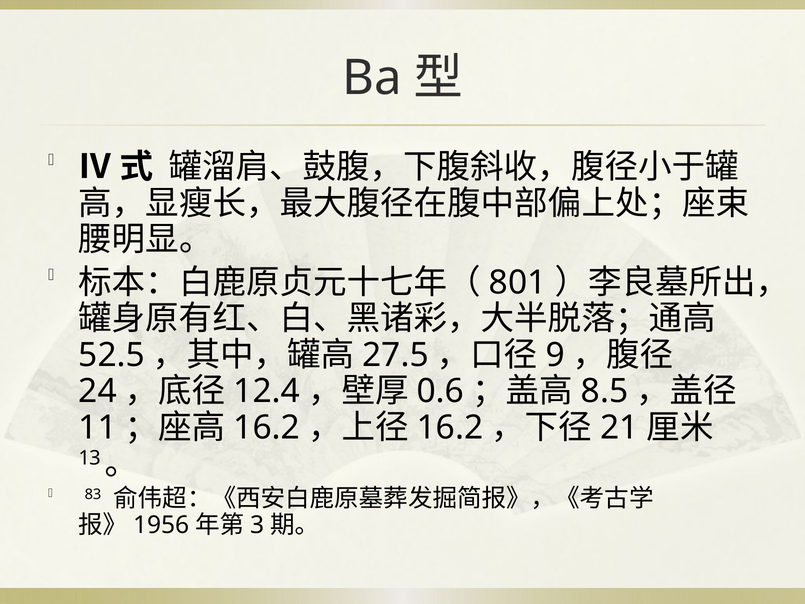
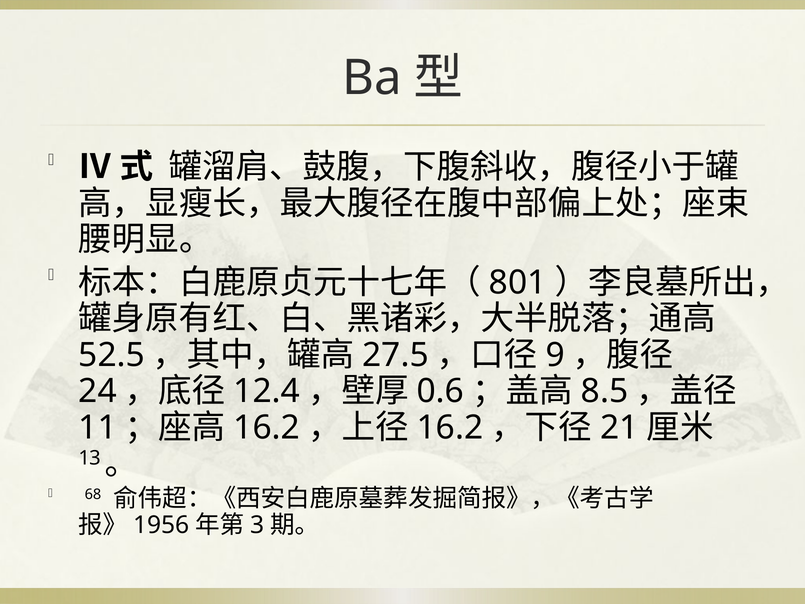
83: 83 -> 68
